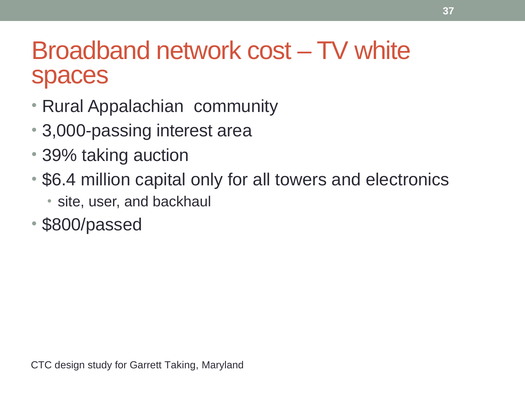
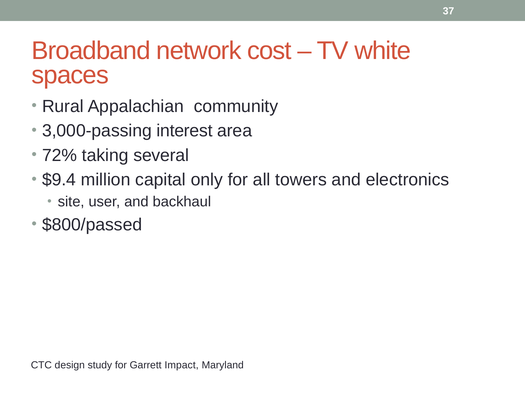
39%: 39% -> 72%
auction: auction -> several
$6.4: $6.4 -> $9.4
Garrett Taking: Taking -> Impact
